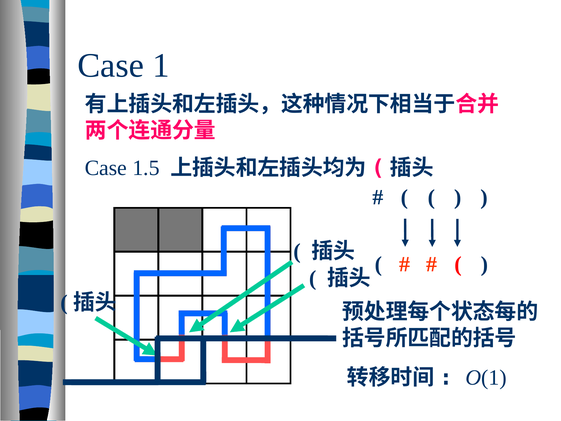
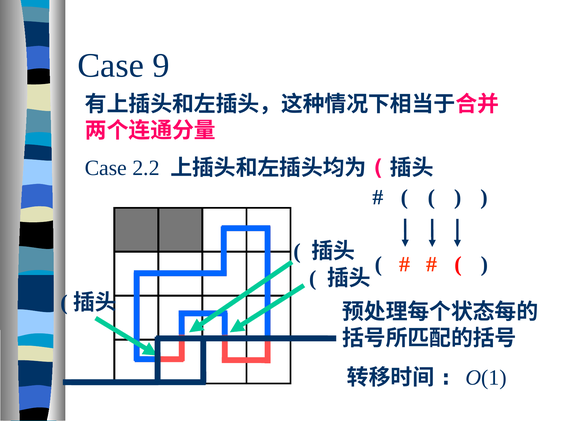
1: 1 -> 9
1.5: 1.5 -> 2.2
